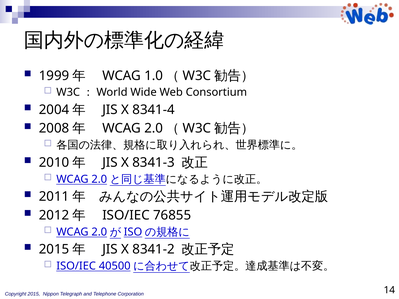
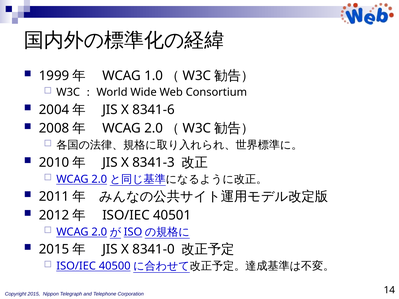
8341-4: 8341-4 -> 8341-6
76855: 76855 -> 40501
8341-2: 8341-2 -> 8341-0
